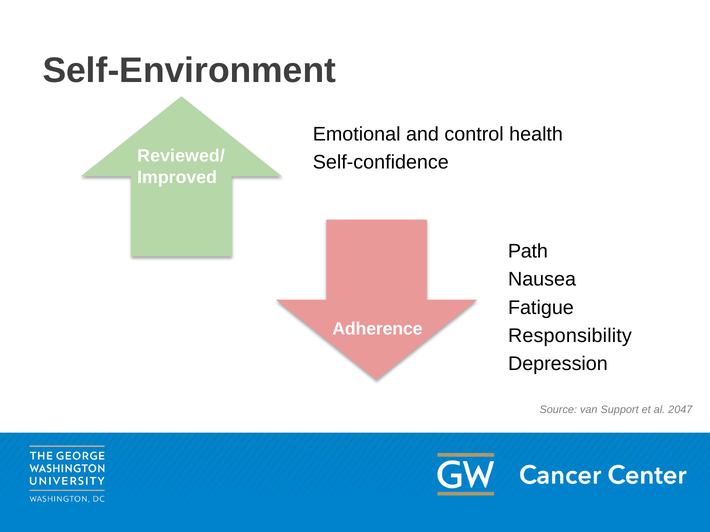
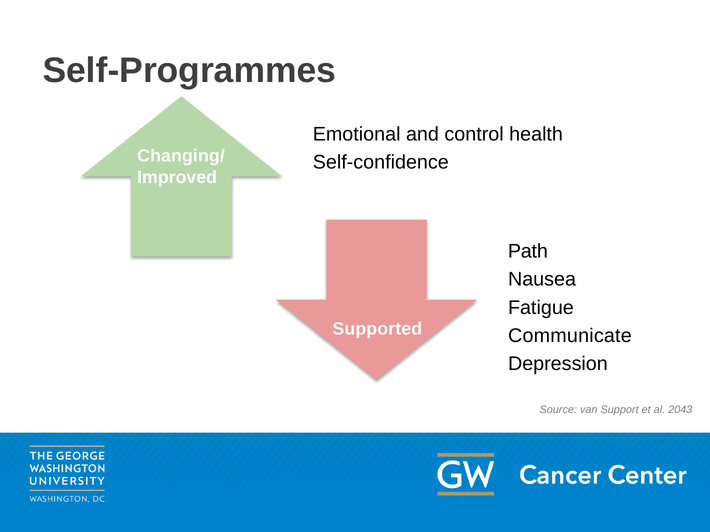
Self-Environment: Self-Environment -> Self-Programmes
Reviewed/: Reviewed/ -> Changing/
Adherence: Adherence -> Supported
Responsibility: Responsibility -> Communicate
2047: 2047 -> 2043
